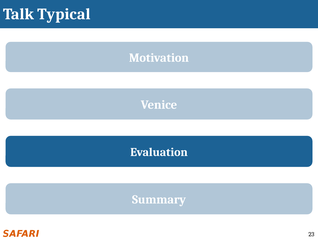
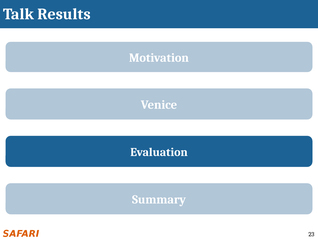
Typical: Typical -> Results
